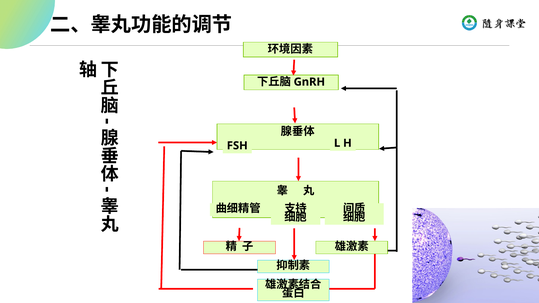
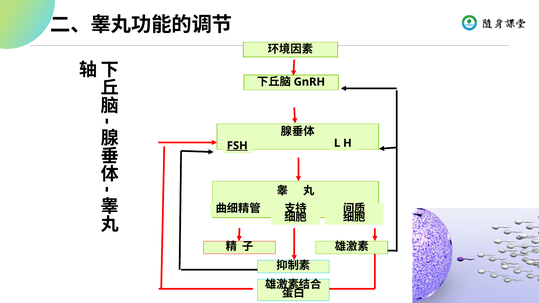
FSH underline: none -> present
